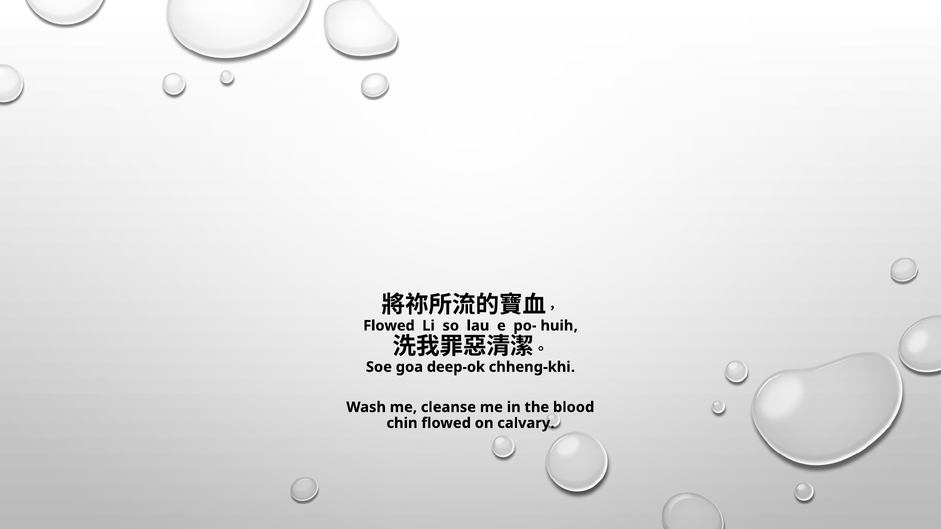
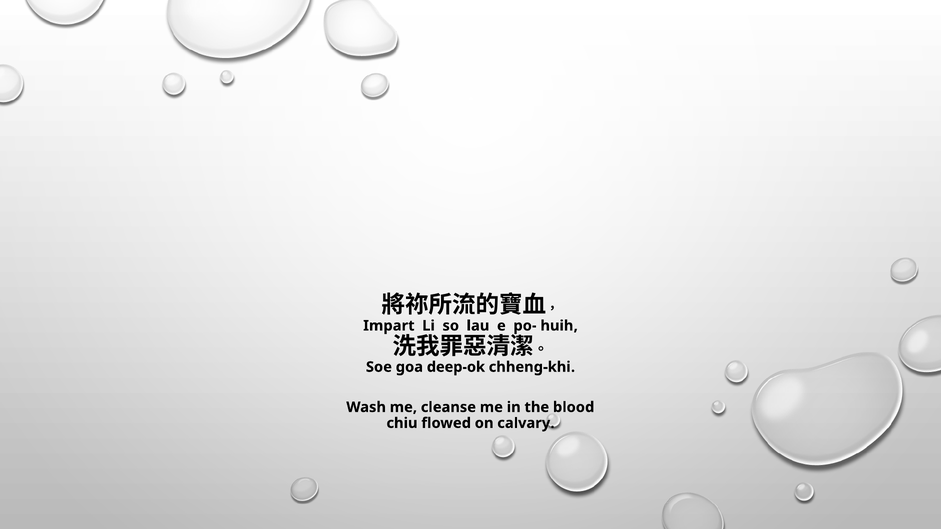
Flowed at (389, 326): Flowed -> Impart
chin: chin -> chiu
